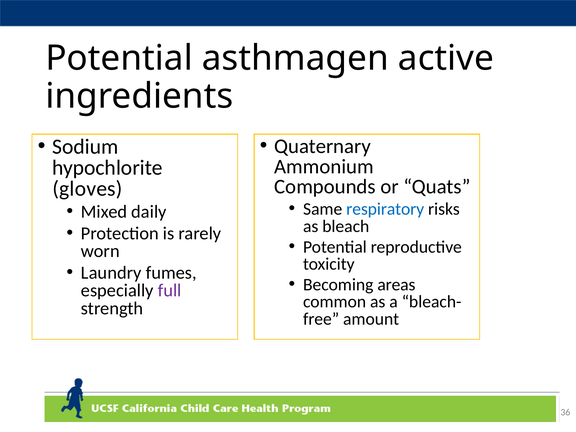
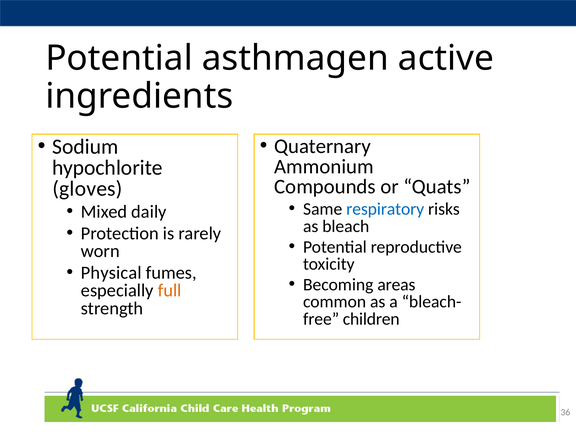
Laundry: Laundry -> Physical
full colour: purple -> orange
amount: amount -> children
